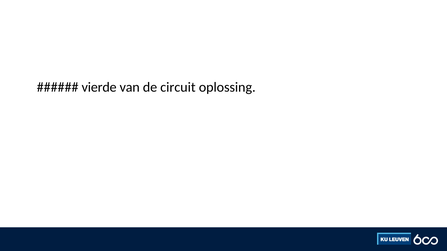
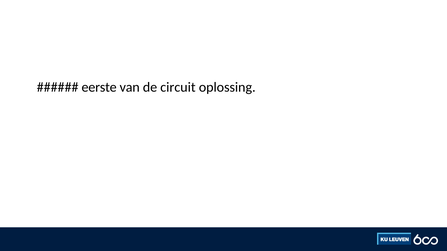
vierde: vierde -> eerste
